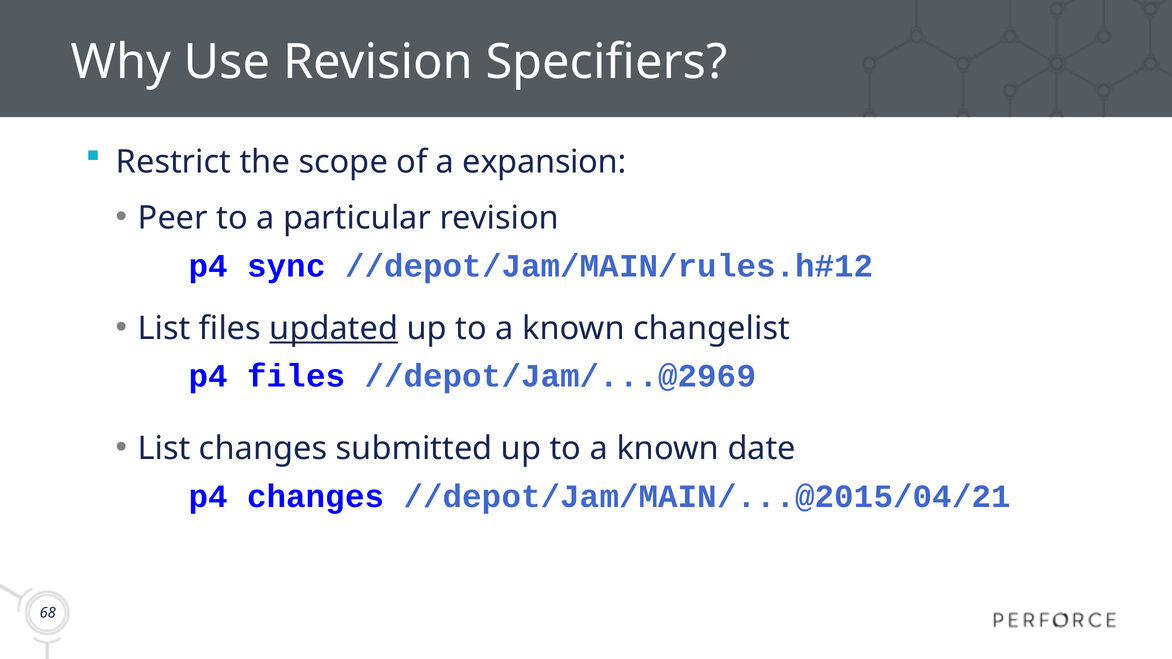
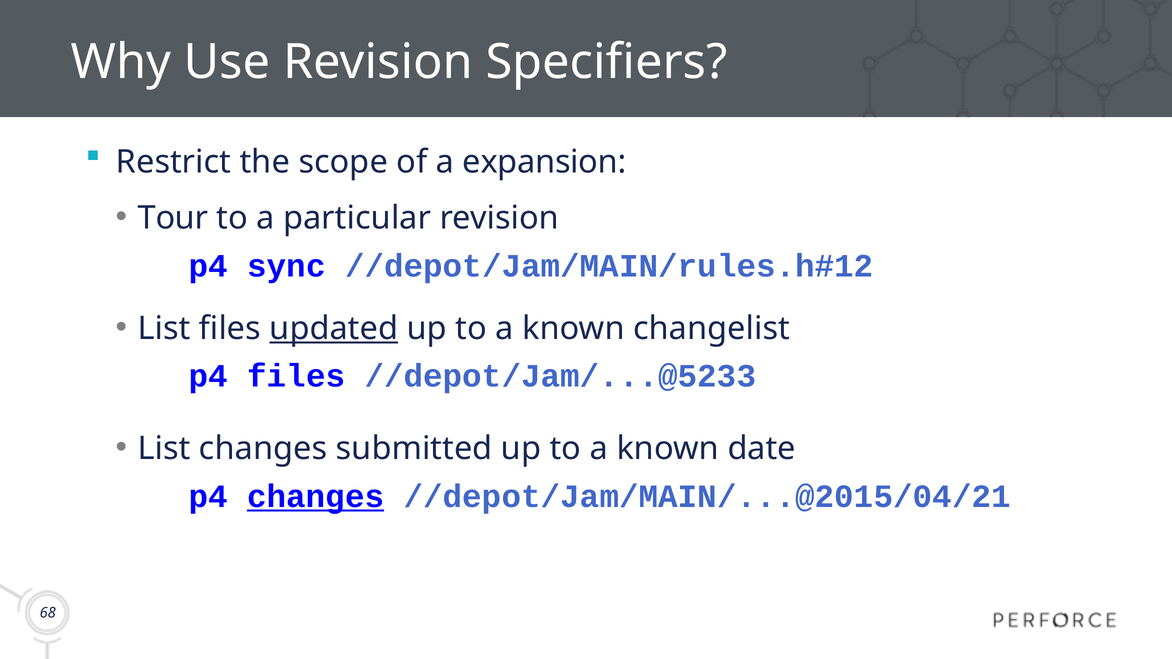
Peer: Peer -> Tour
//depot/Jam/...@2969: //depot/Jam/...@2969 -> //depot/Jam/...@5233
changes at (316, 497) underline: none -> present
